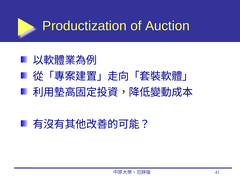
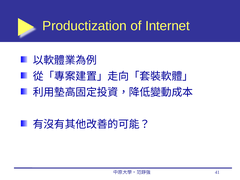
Auction: Auction -> Internet
